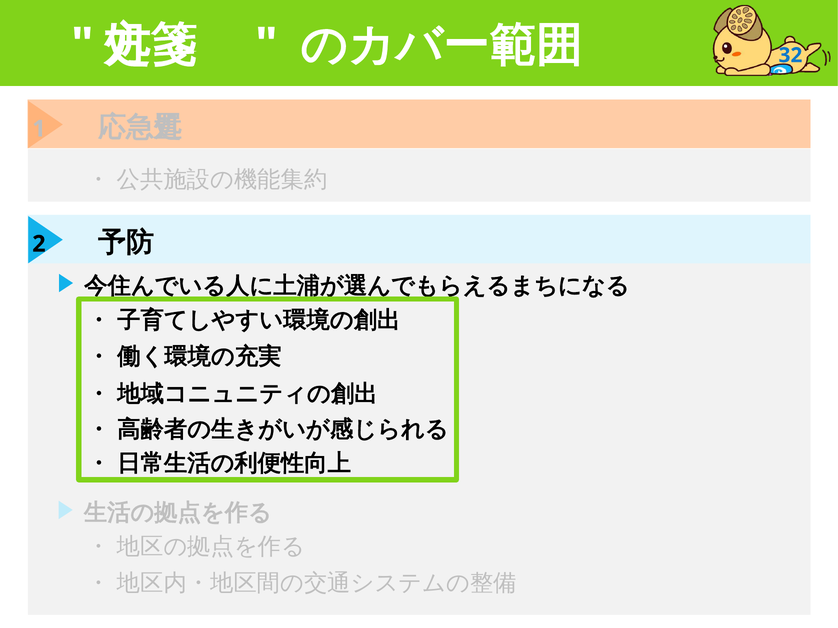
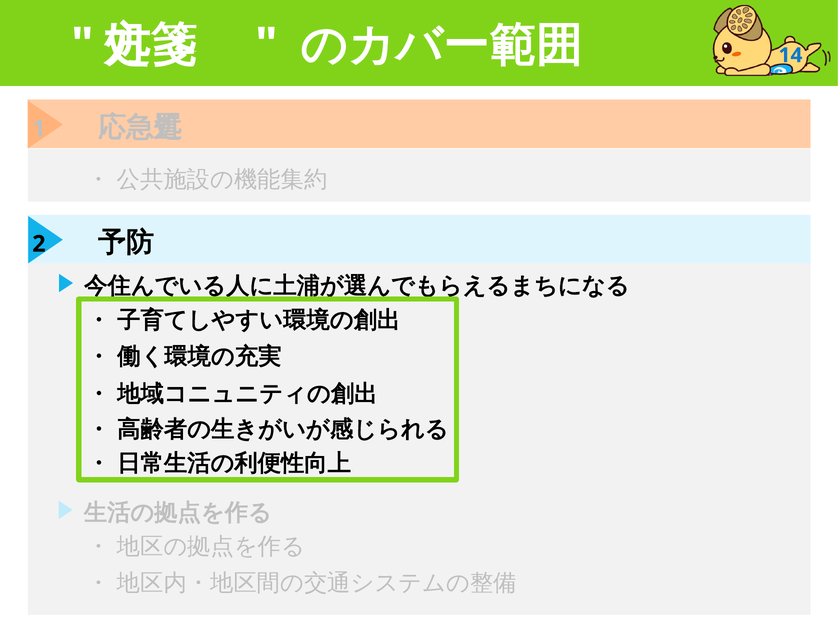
32: 32 -> 14
